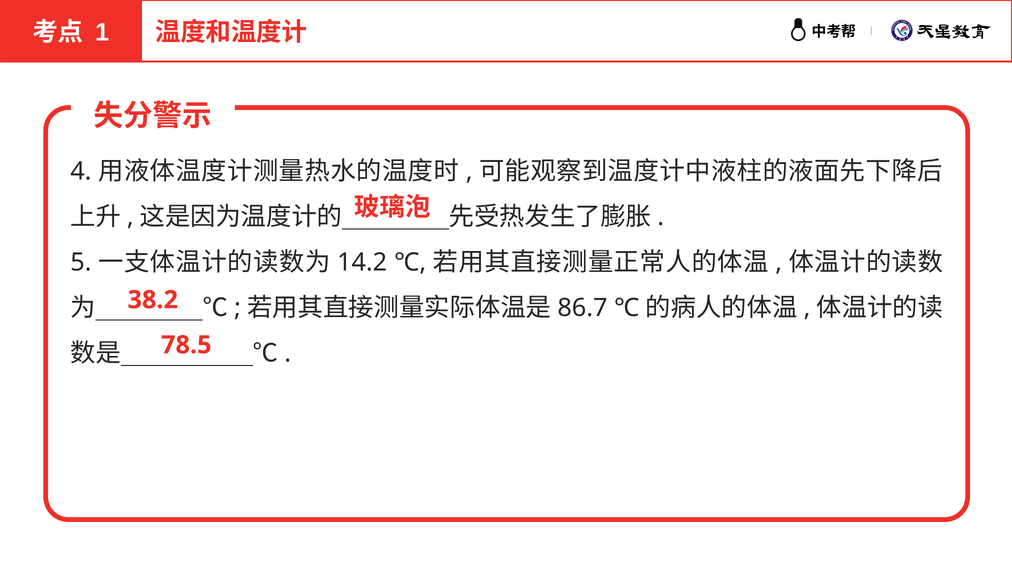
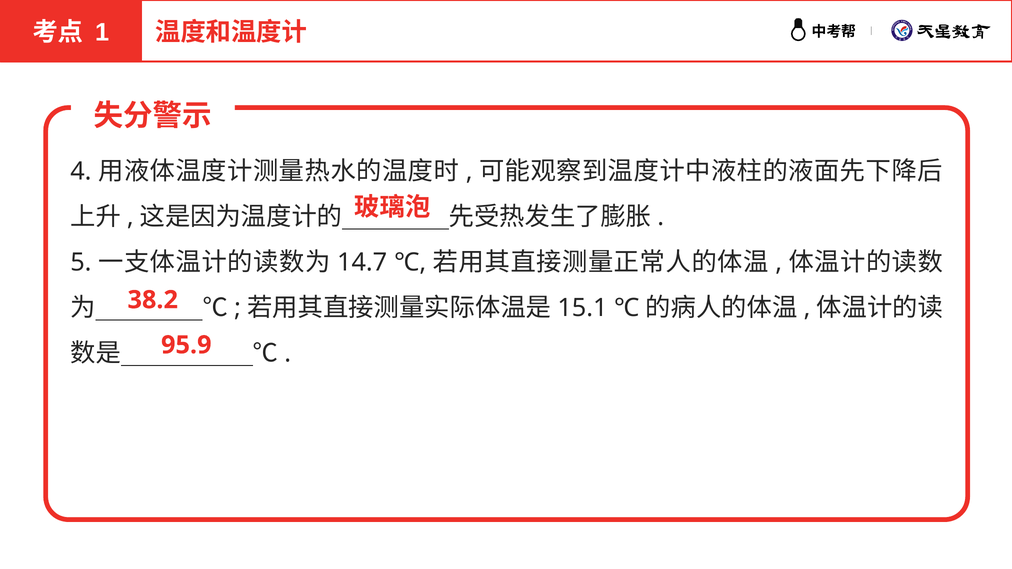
14.2: 14.2 -> 14.7
86.7: 86.7 -> 15.1
78.5: 78.5 -> 95.9
